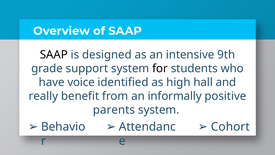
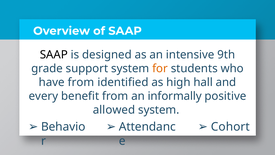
for colour: black -> orange
have voice: voice -> from
really: really -> every
parents: parents -> allowed
